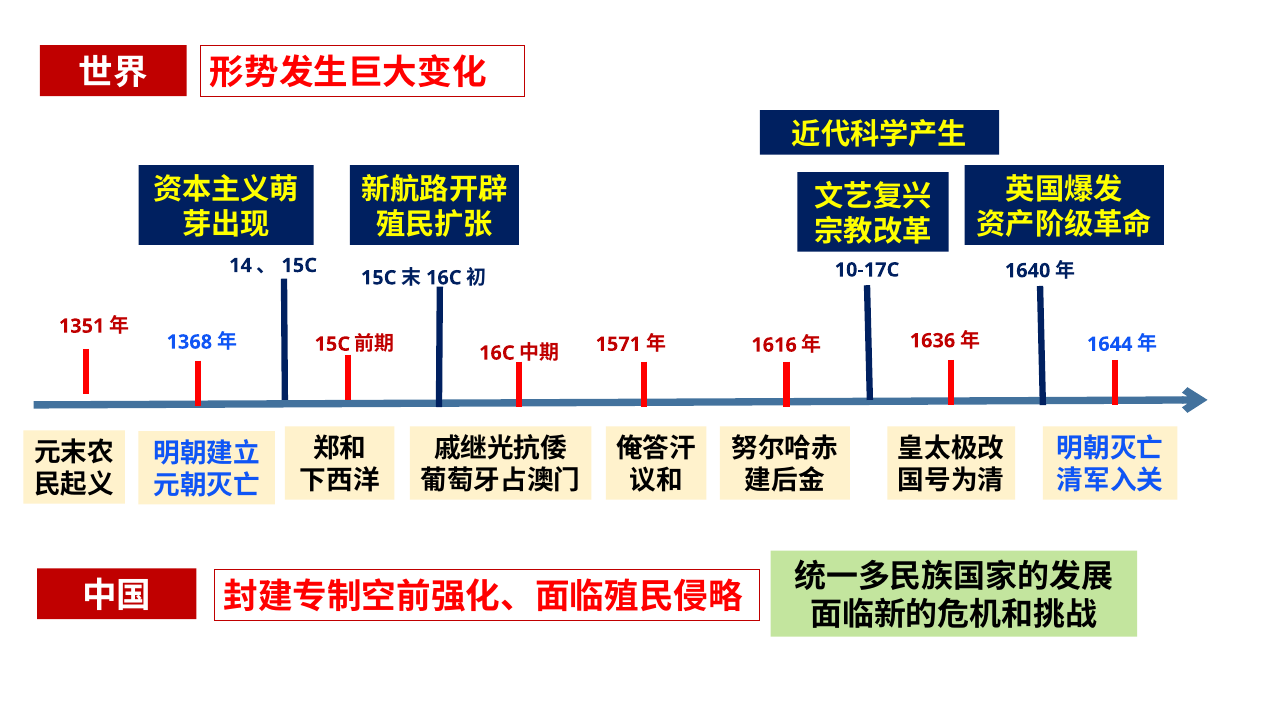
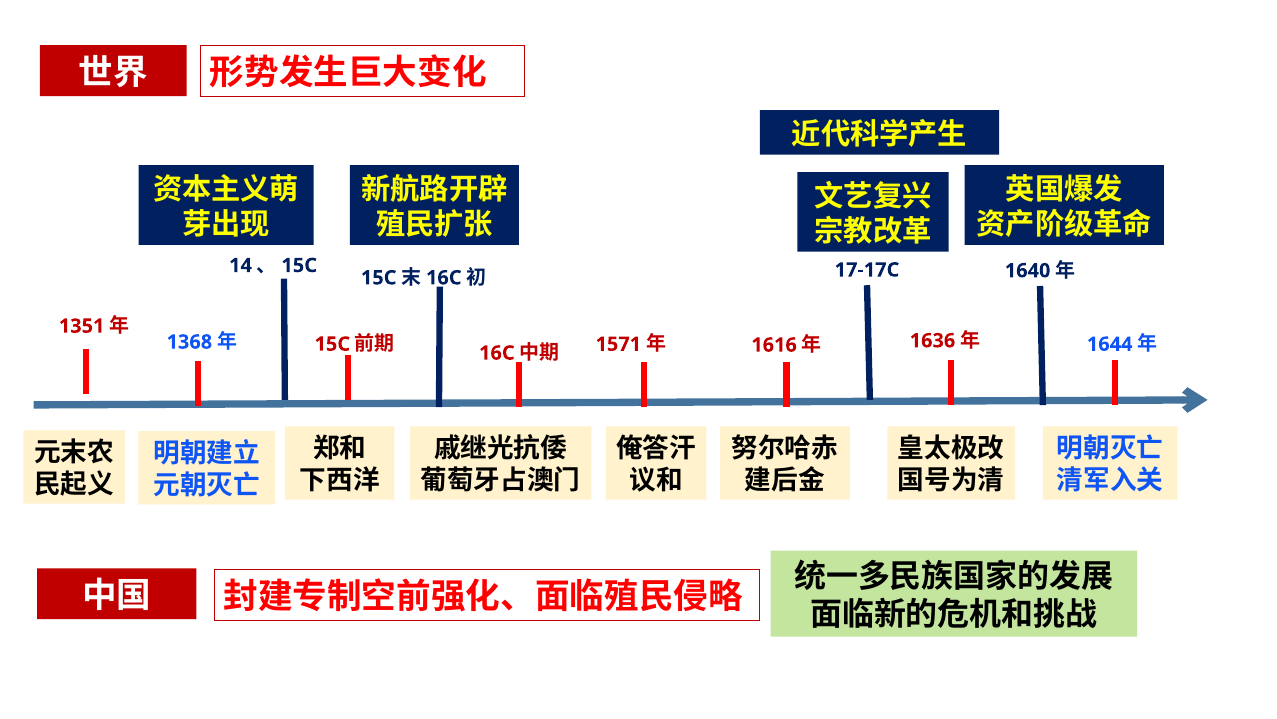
10-17C: 10-17C -> 17-17C
